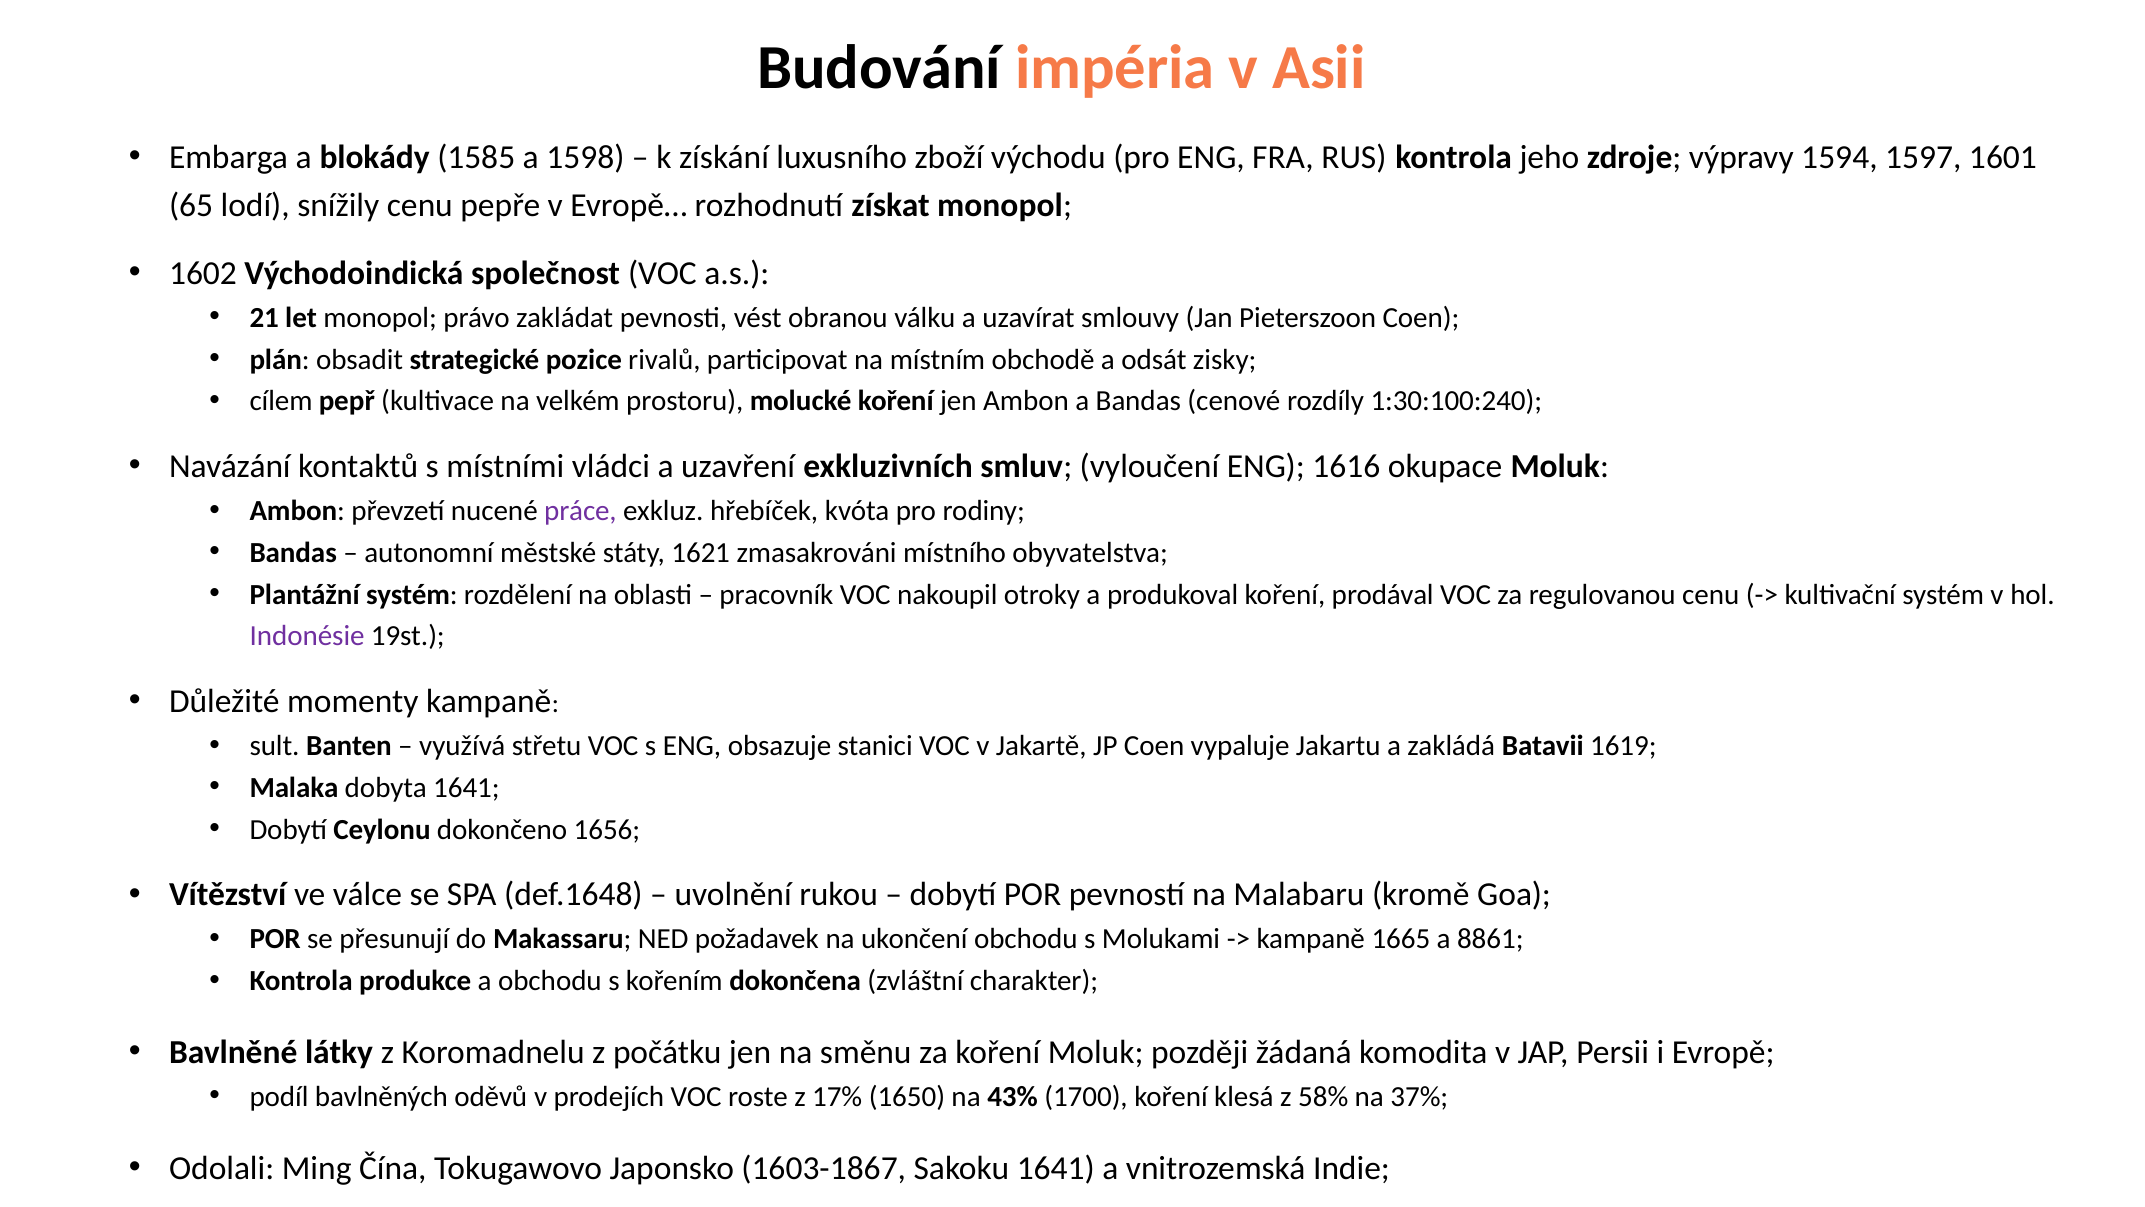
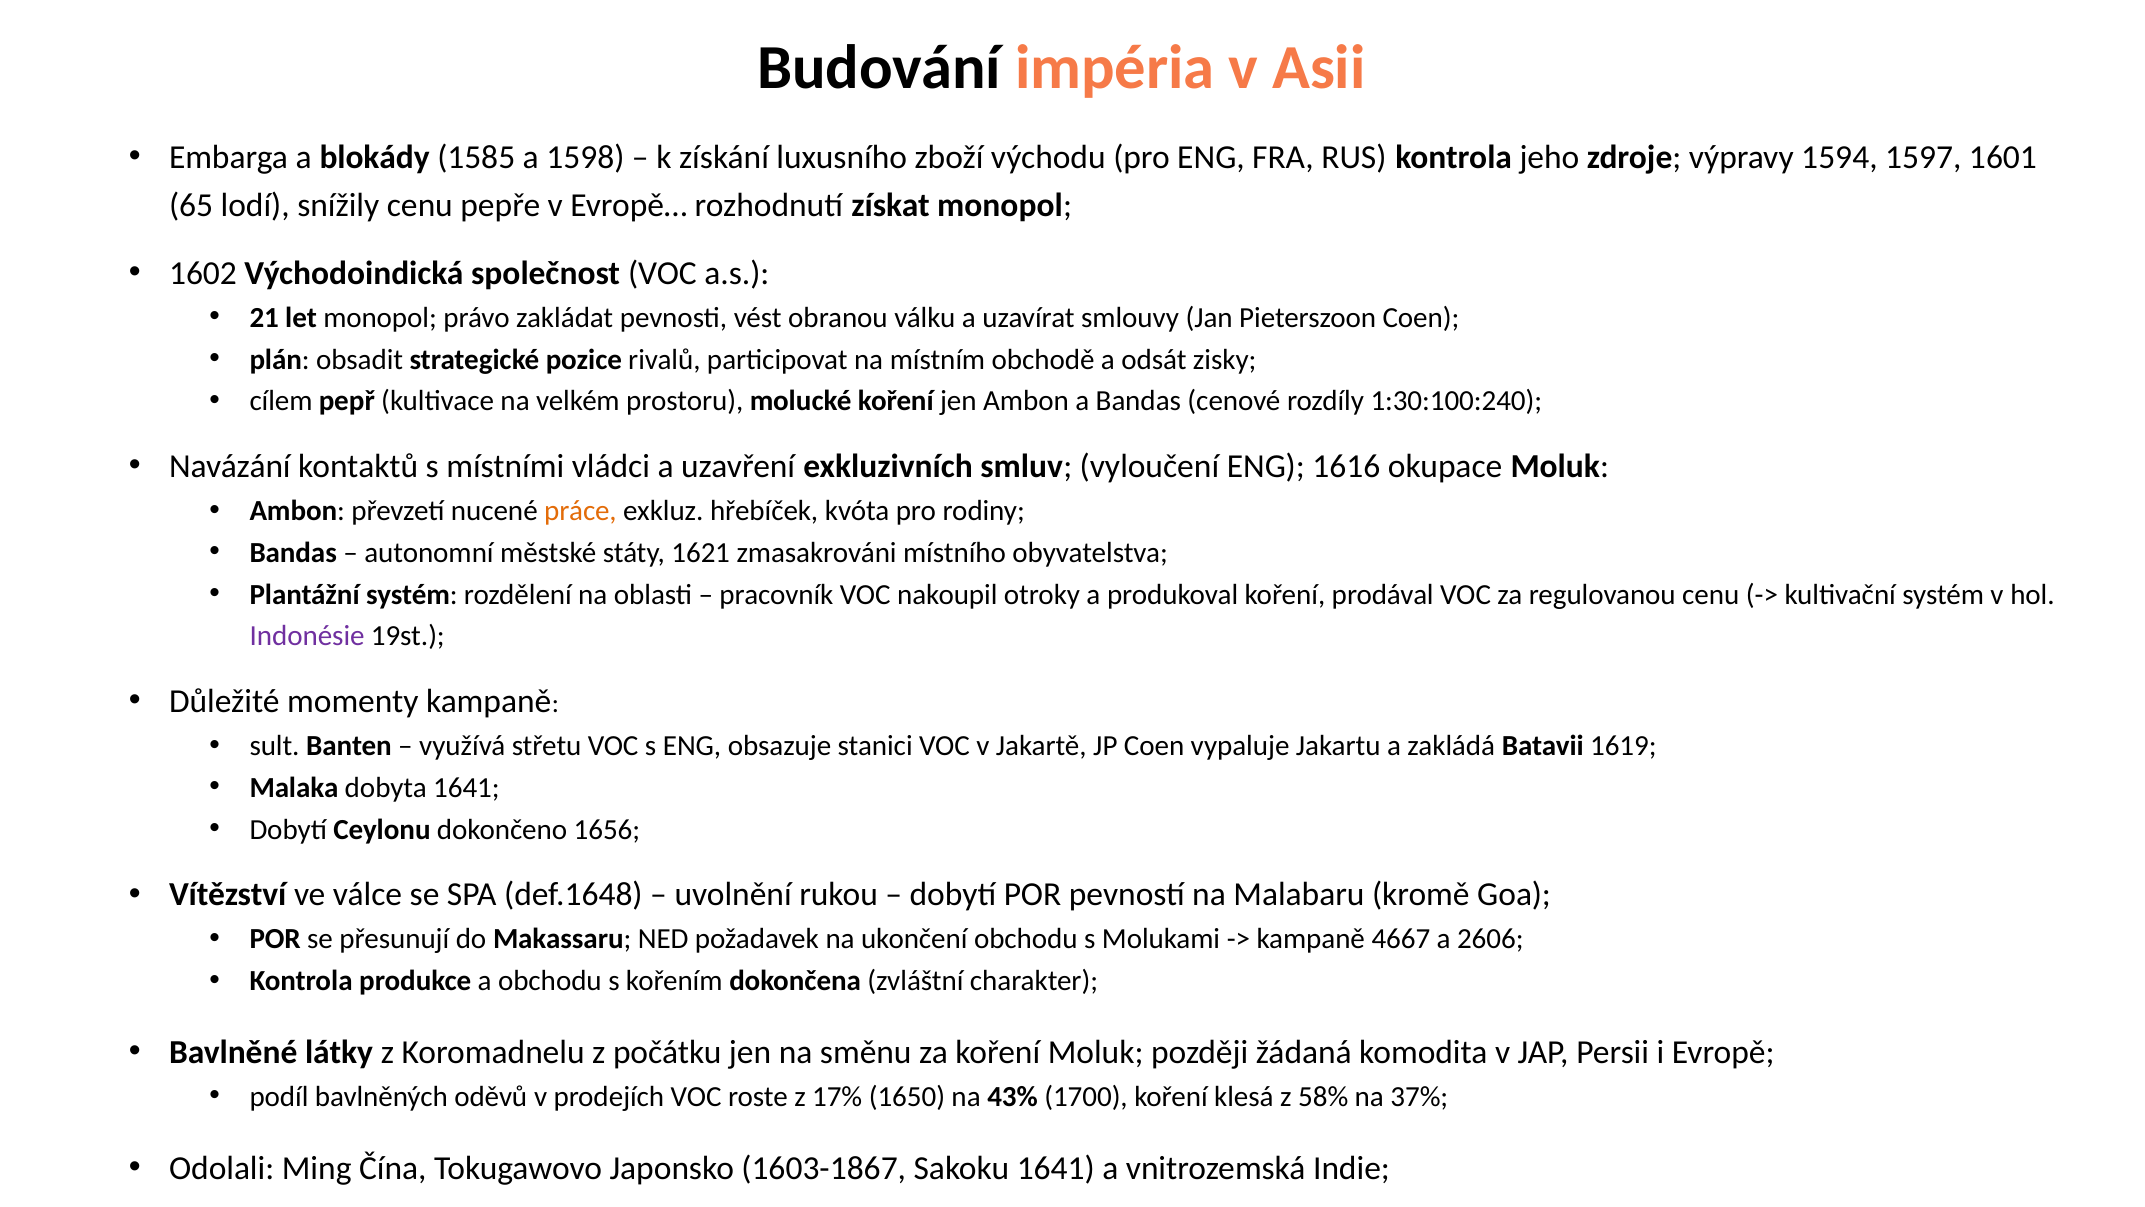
práce colour: purple -> orange
1665: 1665 -> 4667
8861: 8861 -> 2606
